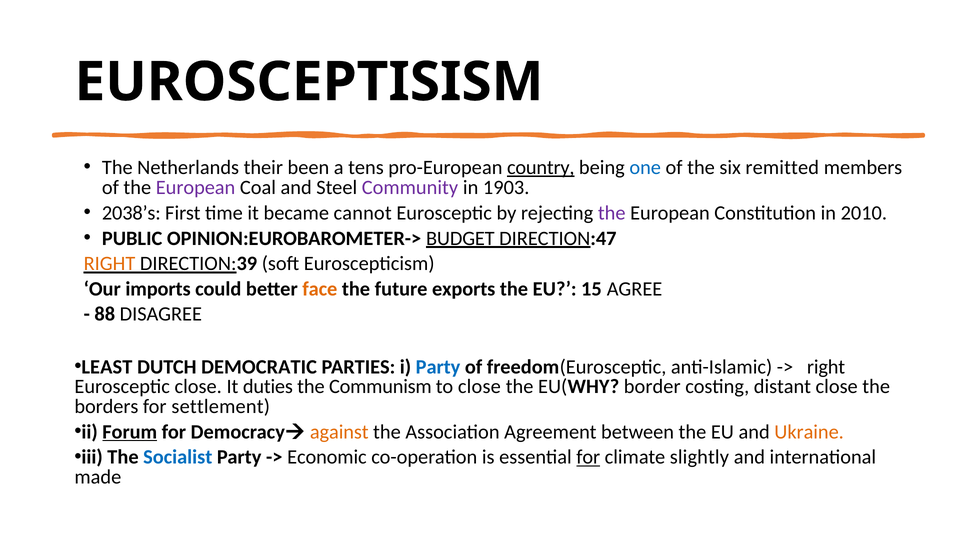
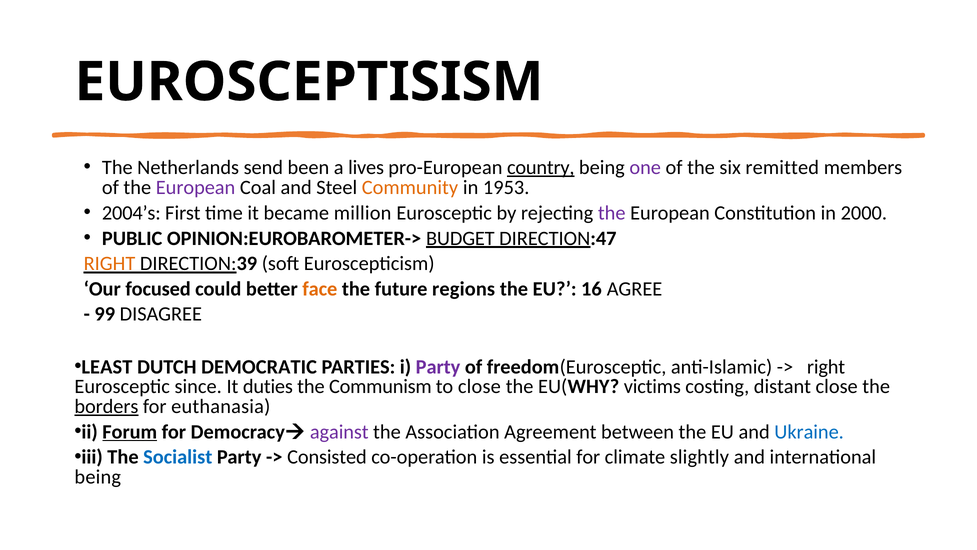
their: their -> send
tens: tens -> lives
one colour: blue -> purple
Community colour: purple -> orange
1903: 1903 -> 1953
2038’s: 2038’s -> 2004’s
cannot: cannot -> million
2010: 2010 -> 2000
imports: imports -> focused
exports: exports -> regions
15: 15 -> 16
88: 88 -> 99
Party at (438, 367) colour: blue -> purple
Eurosceptic close: close -> since
border: border -> victims
borders underline: none -> present
settlement: settlement -> euthanasia
against colour: orange -> purple
Ukraine colour: orange -> blue
Economic: Economic -> Consisted
for at (588, 457) underline: present -> none
made at (98, 477): made -> being
